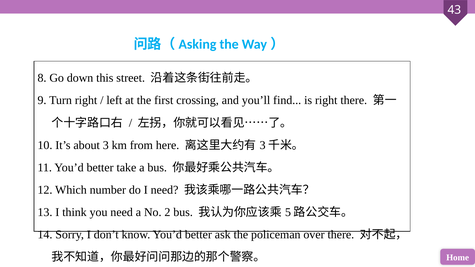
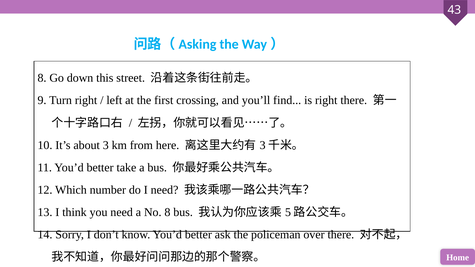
No 2: 2 -> 8
